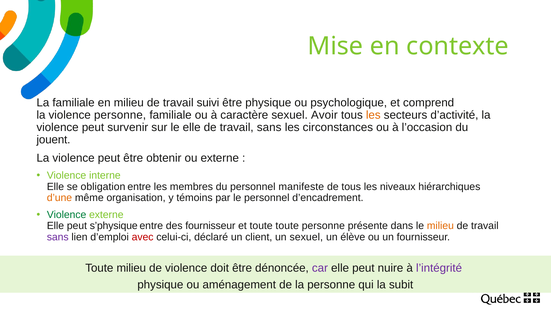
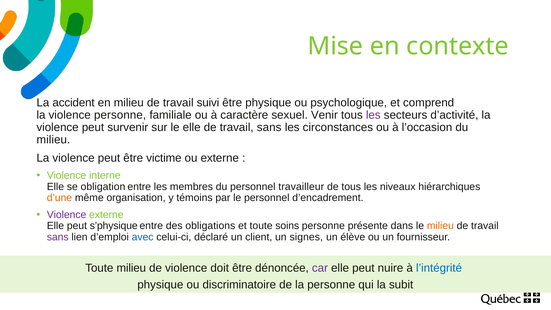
La familiale: familiale -> accident
Avoir: Avoir -> Venir
les at (373, 115) colour: orange -> purple
jouent at (53, 140): jouent -> milieu
obtenir: obtenir -> victime
manifeste: manifeste -> travailleur
Violence at (67, 215) colour: green -> purple
des fournisseur: fournisseur -> obligations
toute toute: toute -> soins
avec colour: red -> blue
un sexuel: sexuel -> signes
l’intégrité colour: purple -> blue
aménagement: aménagement -> discriminatoire
